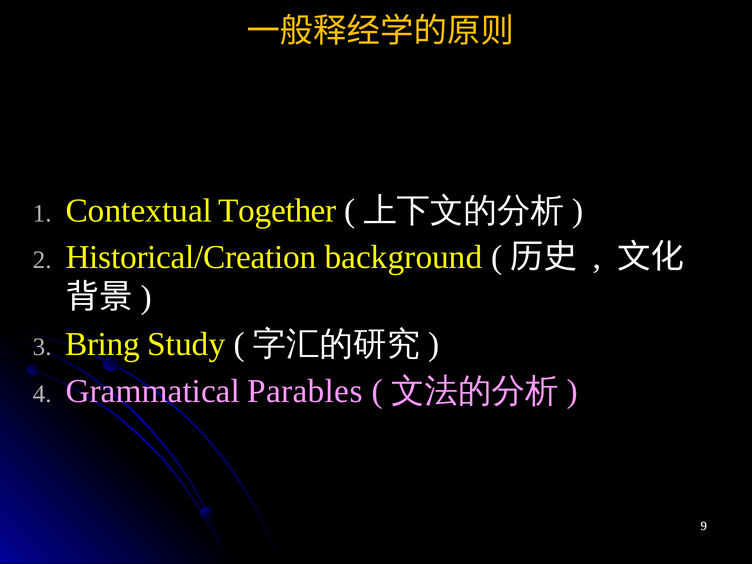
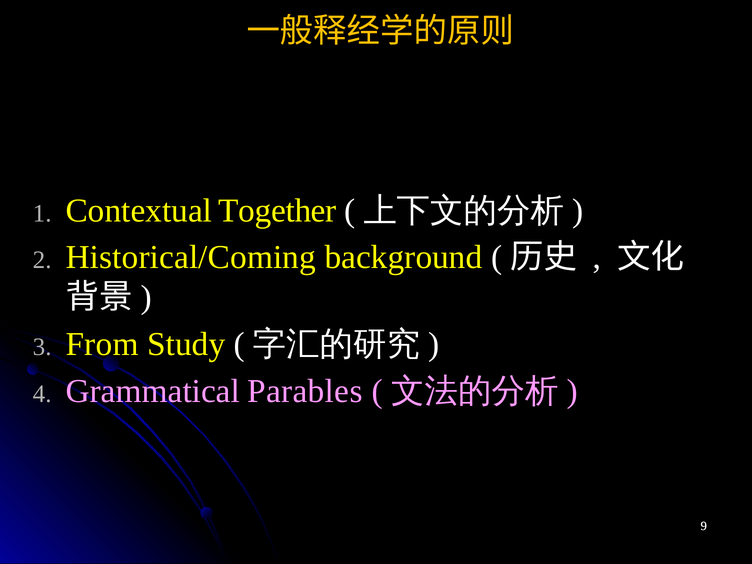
Historical/Creation: Historical/Creation -> Historical/Coming
Bring: Bring -> From
